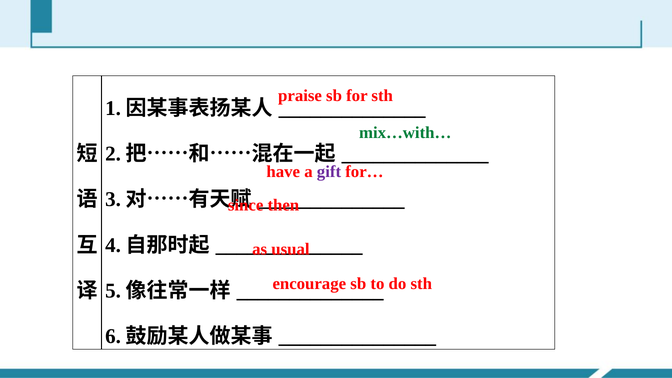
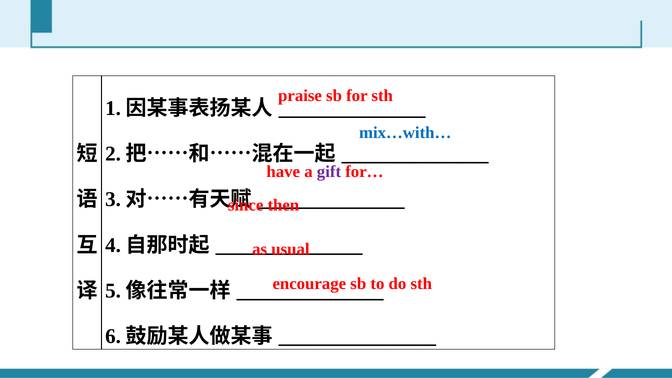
mix…with… colour: green -> blue
